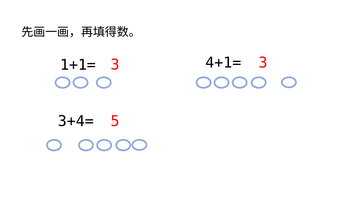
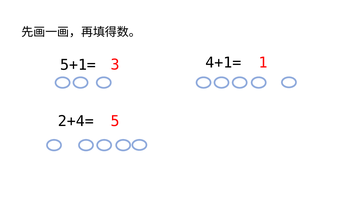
3 3: 3 -> 1
1+1=: 1+1= -> 5+1=
3+4=: 3+4= -> 2+4=
